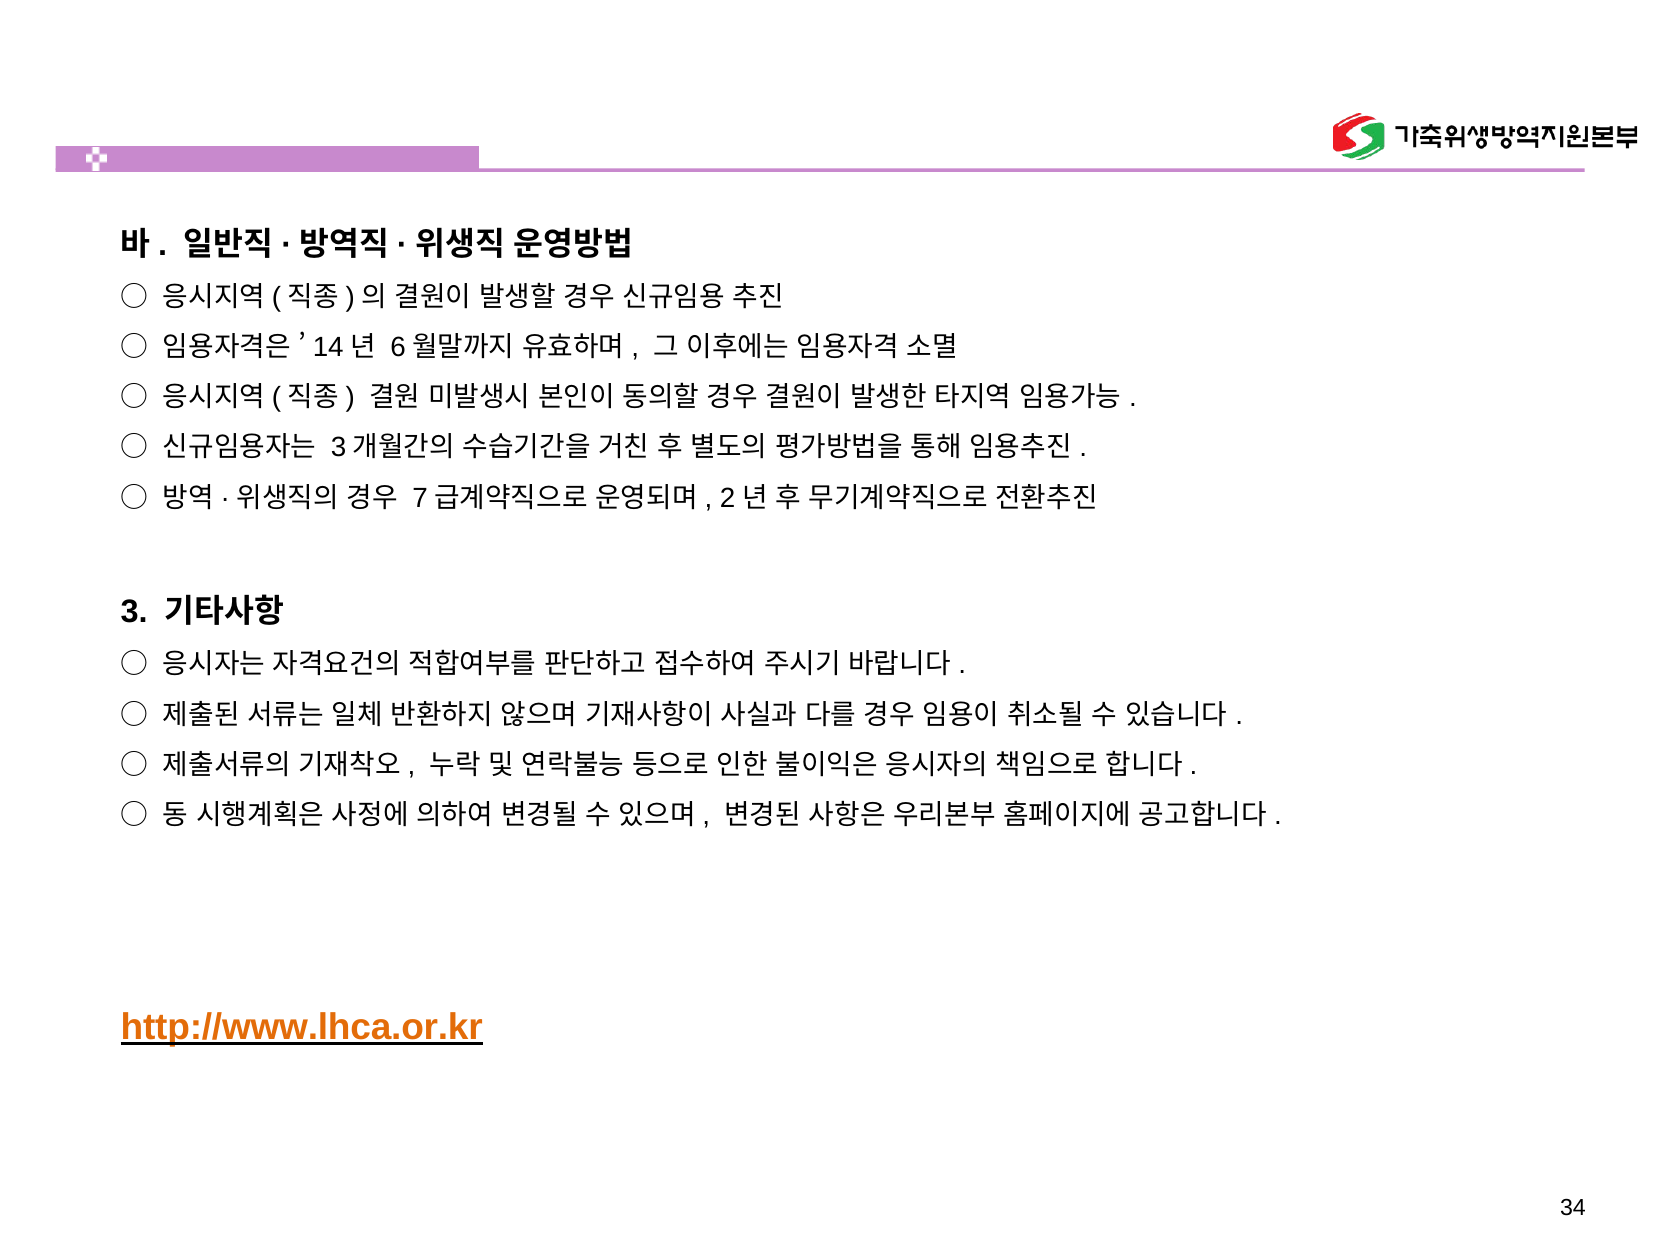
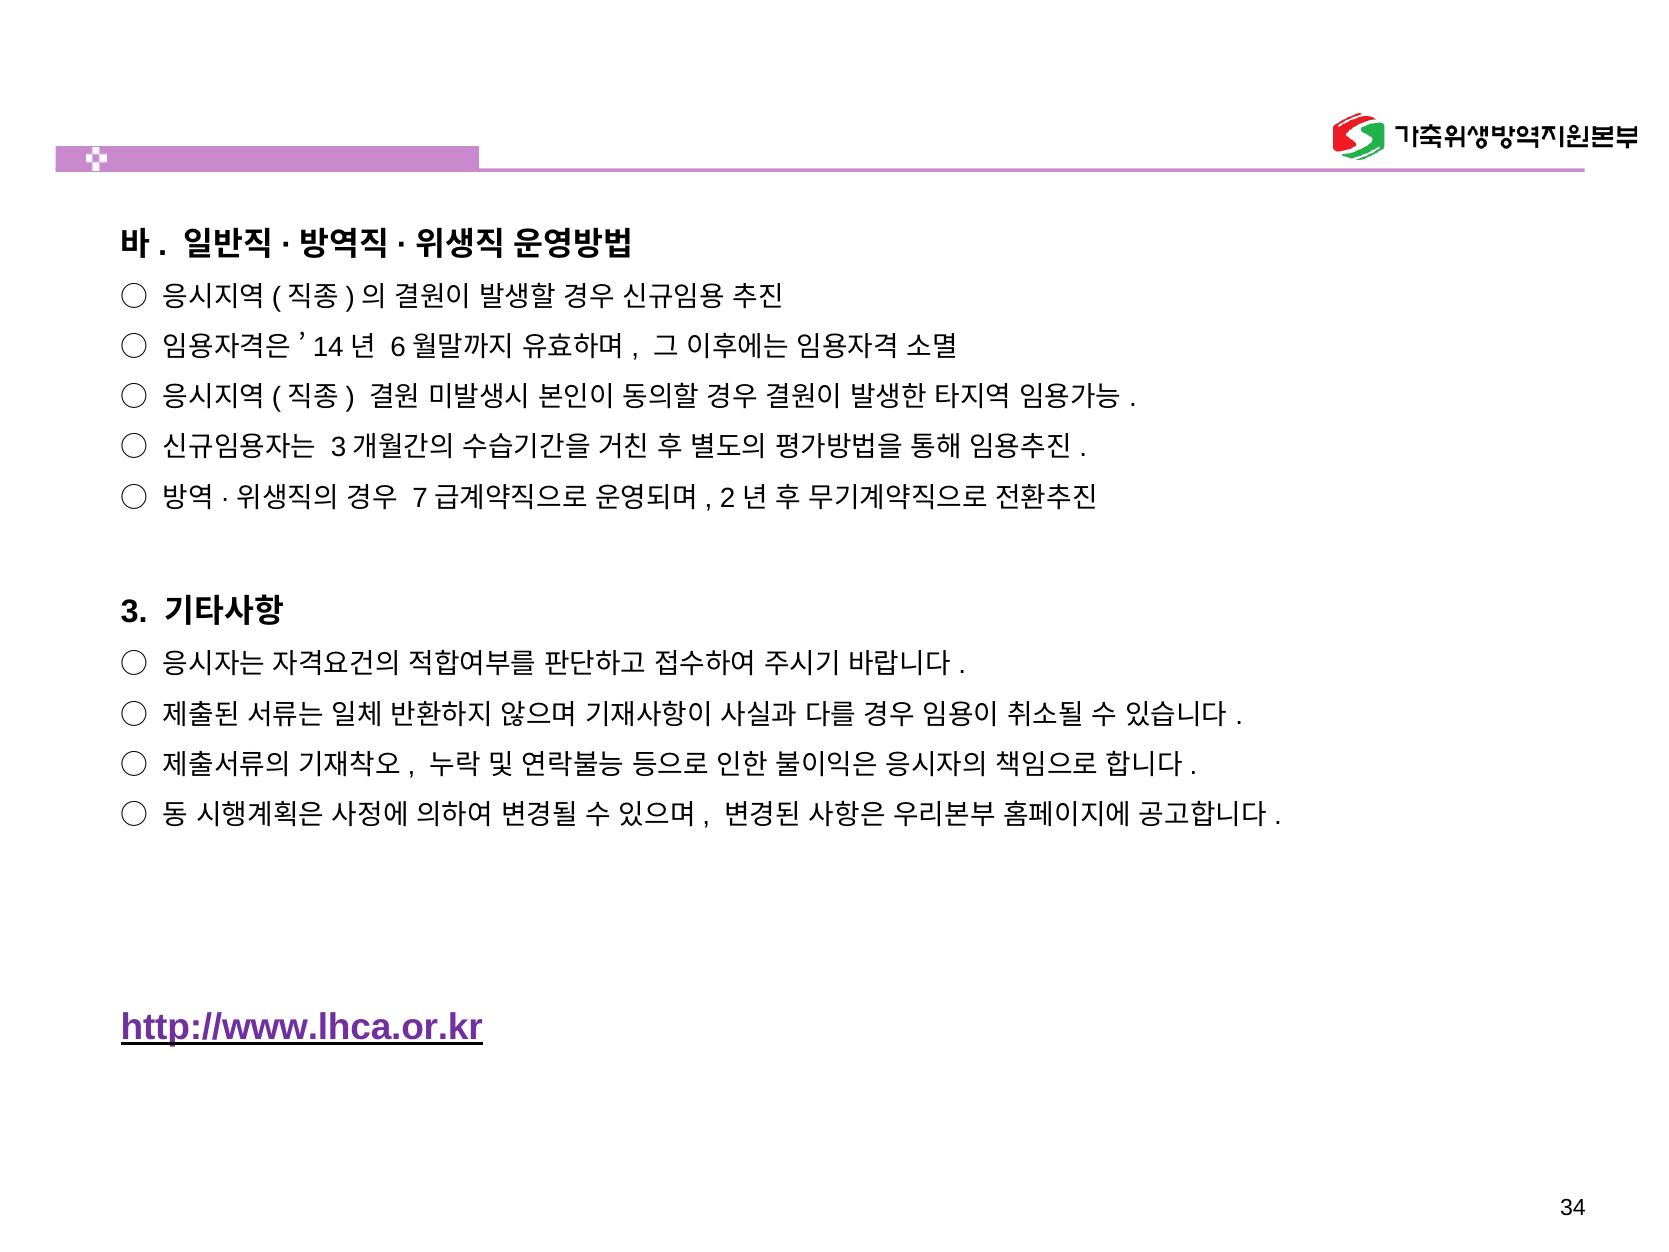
http://www.lhca.or.kr colour: orange -> purple
